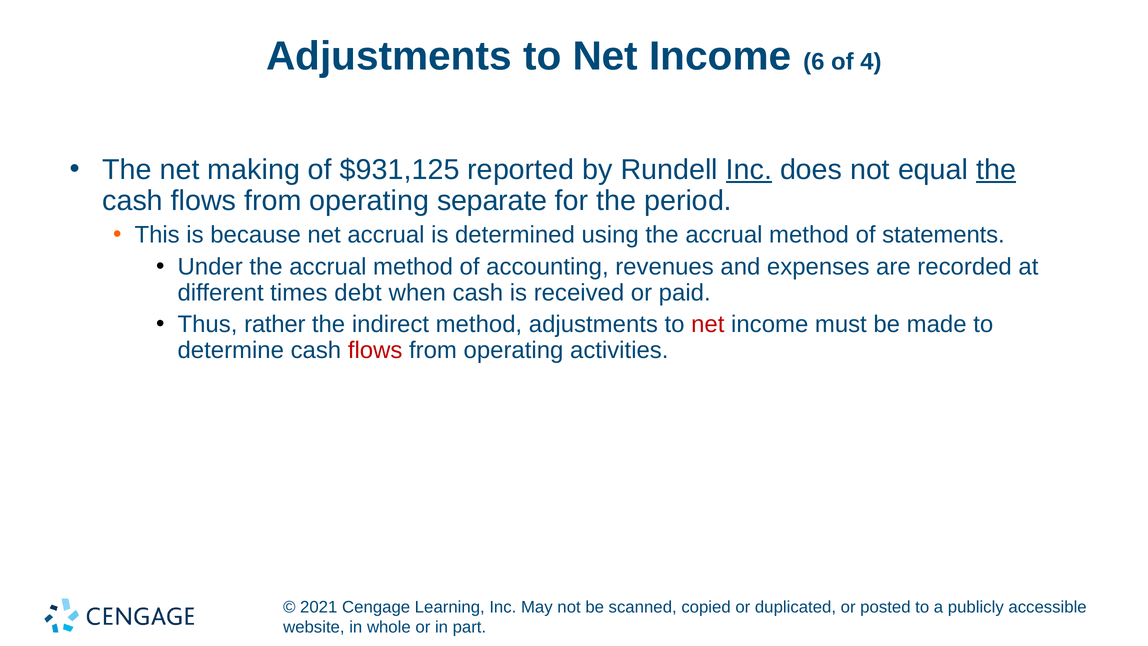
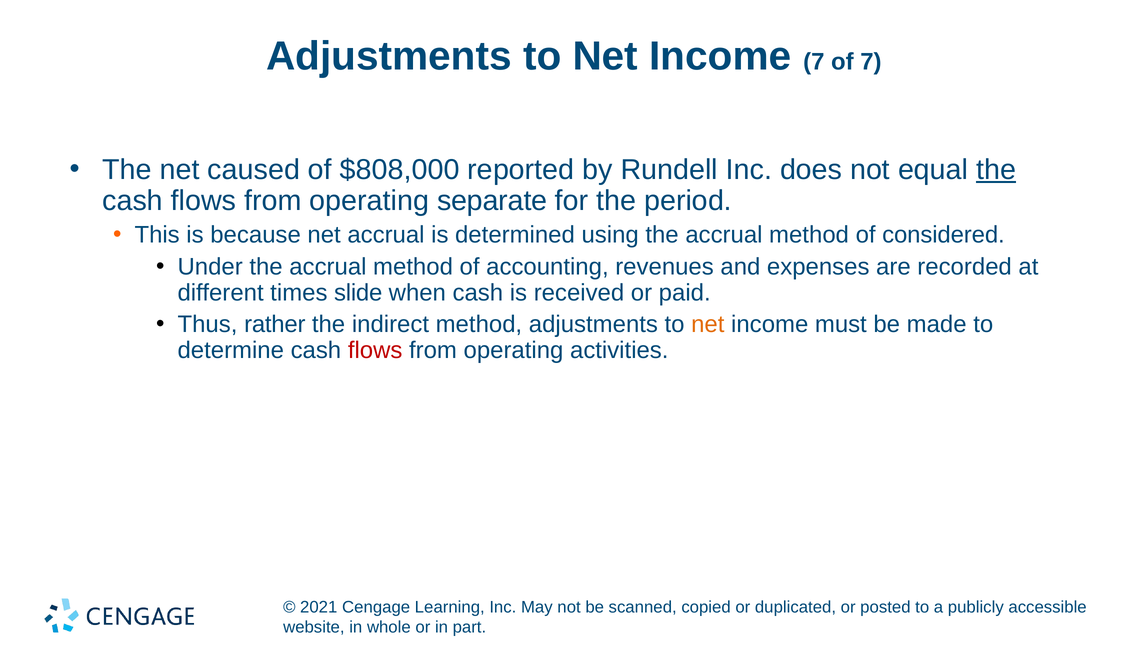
Income 6: 6 -> 7
of 4: 4 -> 7
making: making -> caused
$931,125: $931,125 -> $808,000
Inc at (749, 170) underline: present -> none
statements: statements -> considered
debt: debt -> slide
net at (708, 324) colour: red -> orange
